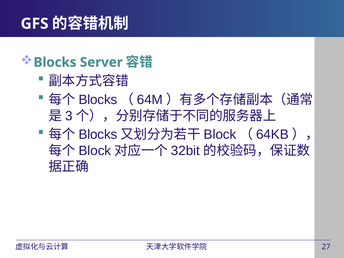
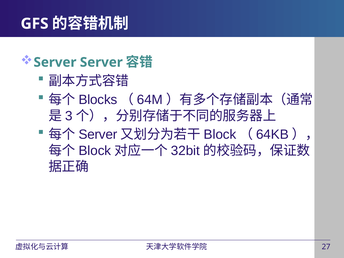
Blocks at (55, 62): Blocks -> Server
Blocks at (98, 135): Blocks -> Server
